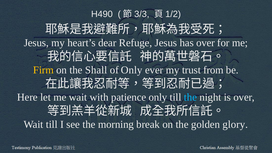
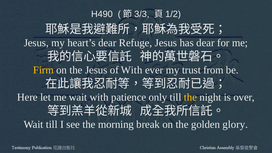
has over: over -> dear
the Shall: Shall -> Jesus
of Only: Only -> With
the at (190, 97) colour: light blue -> yellow
